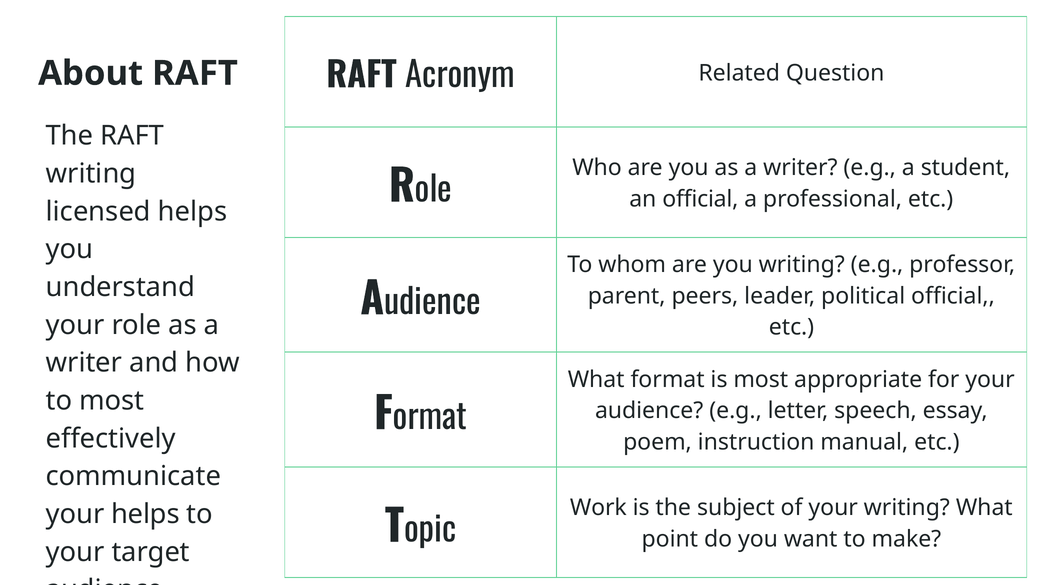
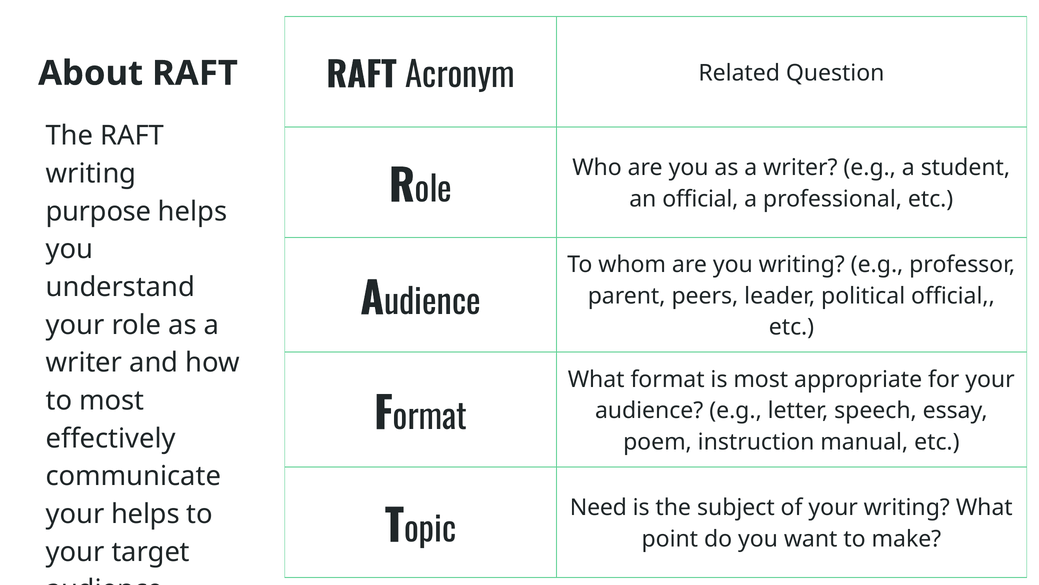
licensed: licensed -> purpose
Work: Work -> Need
